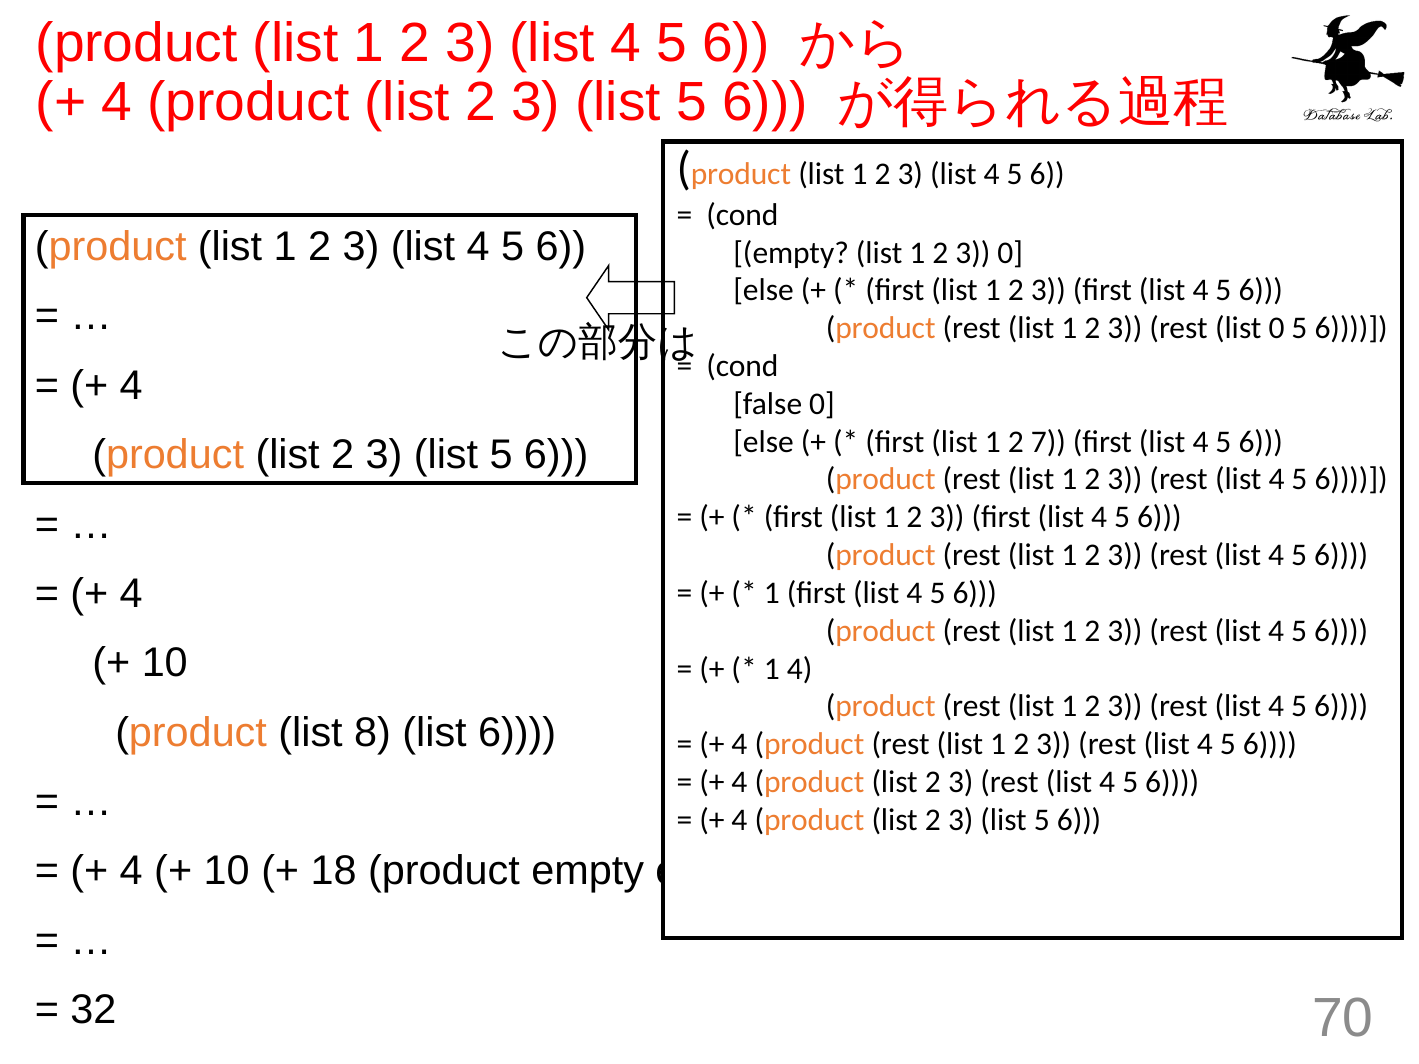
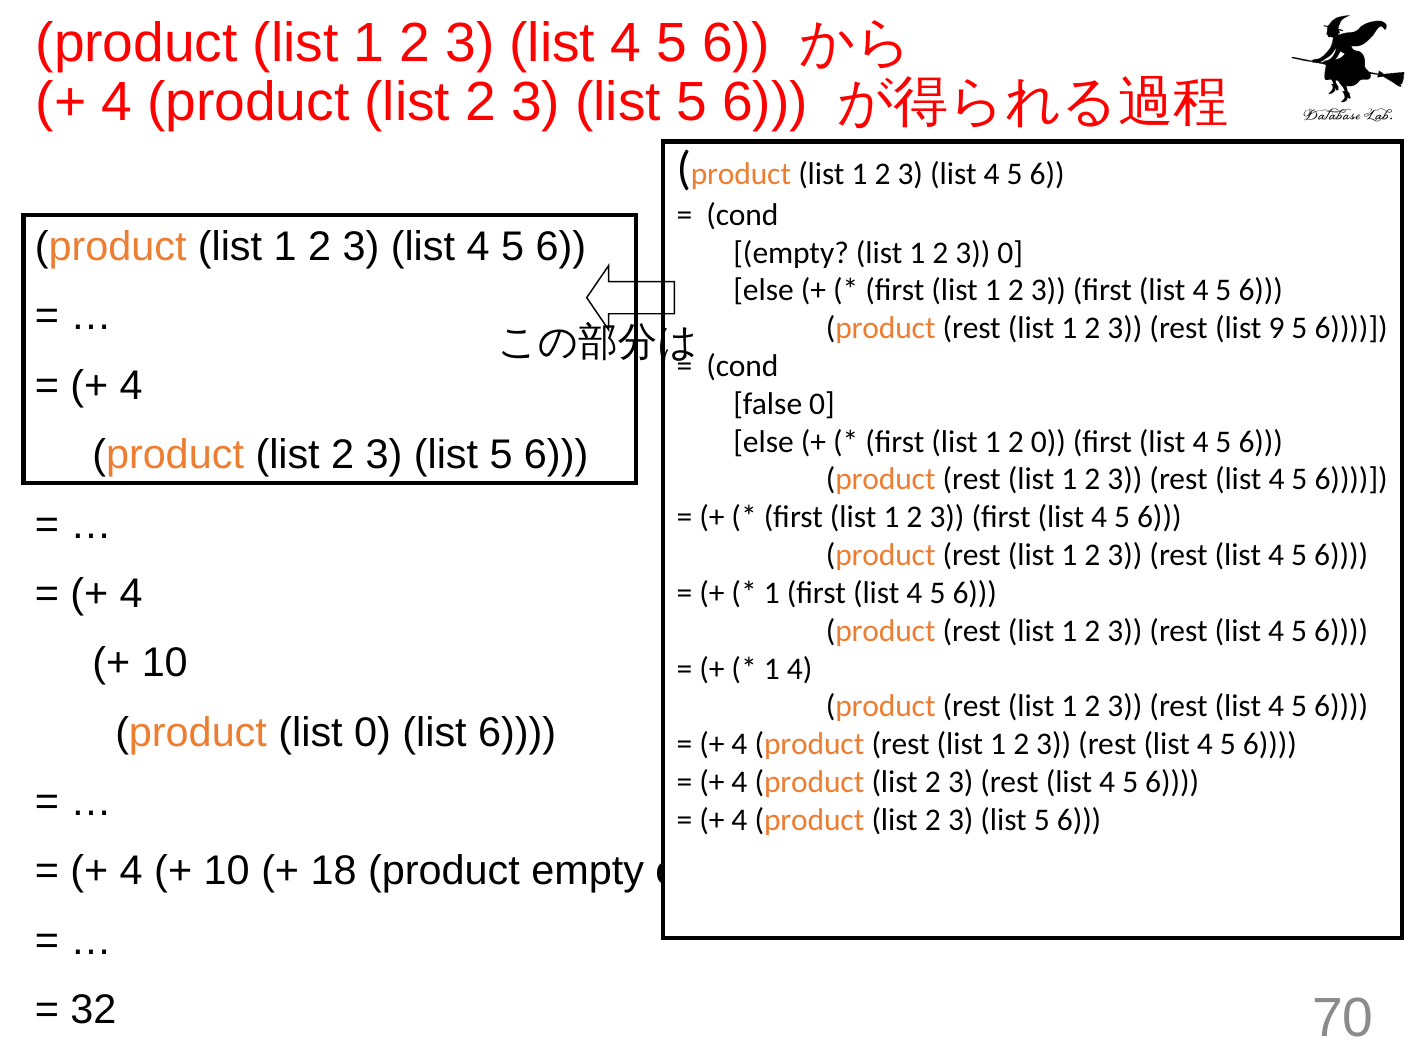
list 0: 0 -> 9
2 7: 7 -> 0
list 8: 8 -> 0
